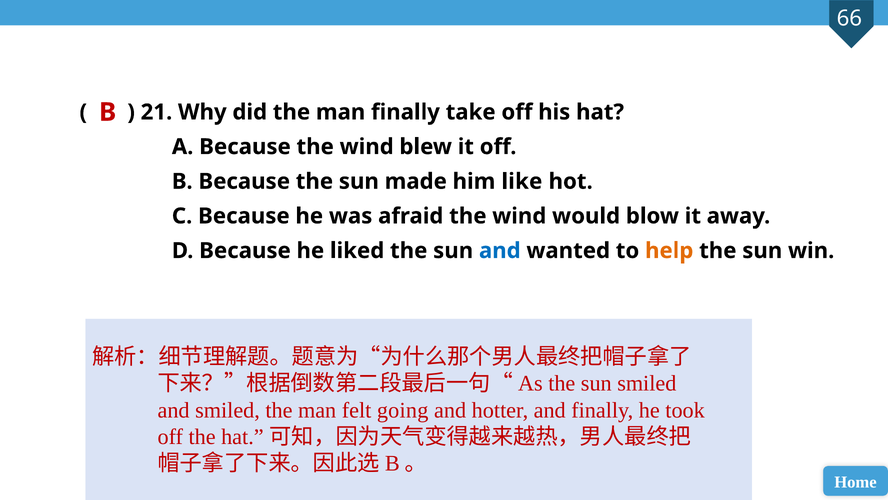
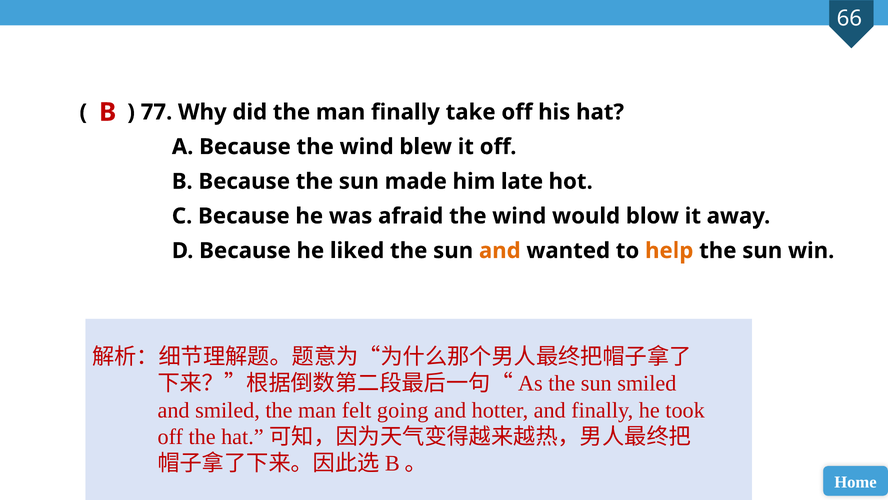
21: 21 -> 77
like: like -> late
and at (500, 250) colour: blue -> orange
